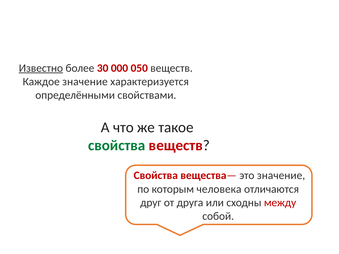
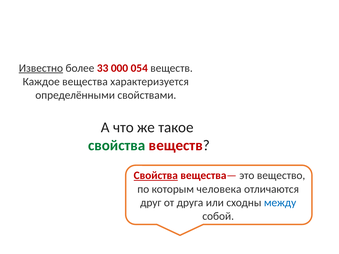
30: 30 -> 33
050: 050 -> 054
Каждое значение: значение -> вещества
Свойства at (156, 176) underline: none -> present
это значение: значение -> вещество
между colour: red -> blue
